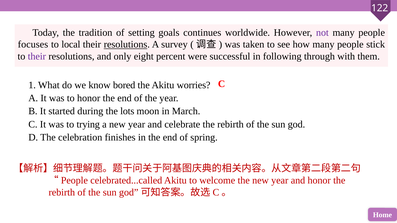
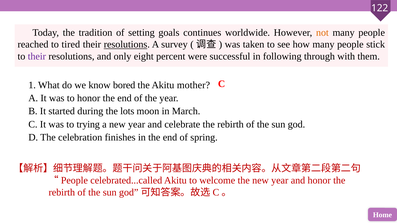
not colour: purple -> orange
focuses: focuses -> reached
local: local -> tired
worries: worries -> mother
